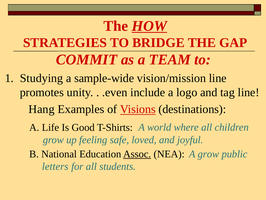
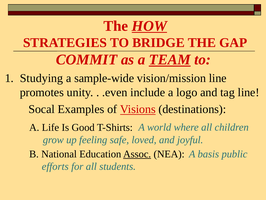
TEAM underline: none -> present
Hang: Hang -> Socal
A grow: grow -> basis
letters: letters -> efforts
